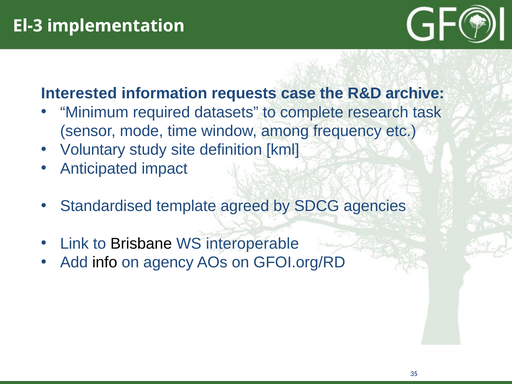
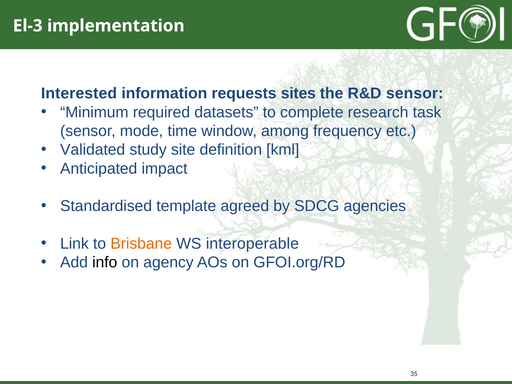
case: case -> sites
R&D archive: archive -> sensor
Voluntary: Voluntary -> Validated
Brisbane colour: black -> orange
